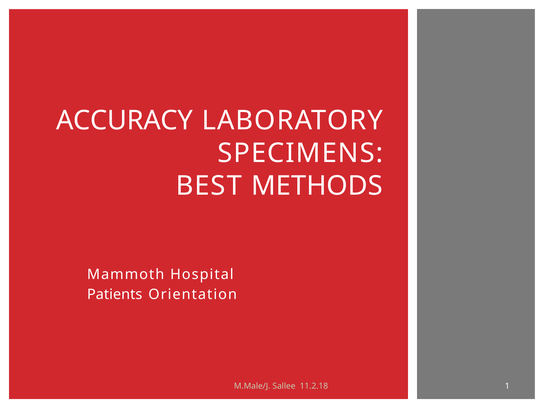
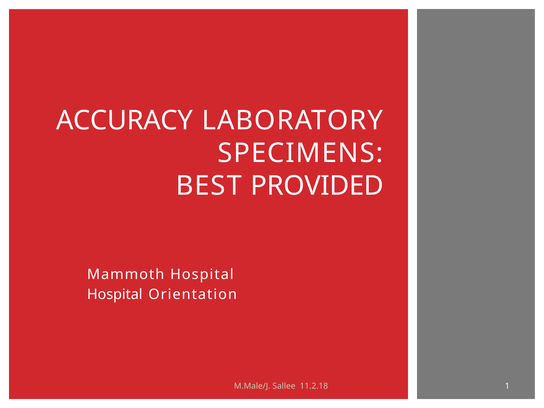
METHODS: METHODS -> PROVIDED
Patients at (115, 294): Patients -> Hospital
